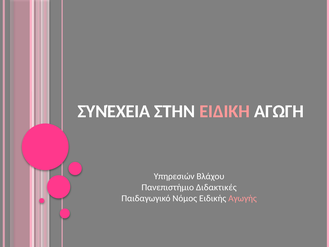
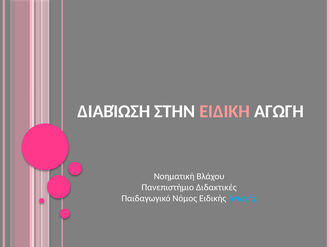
ΣΥΝΈΧΕΙΑ: ΣΥΝΈΧΕΙΑ -> ΔΙΑΒΊΩΣΗ
Υπηρεσιών: Υπηρεσιών -> Νοηματική
Αγωγής colour: pink -> light blue
